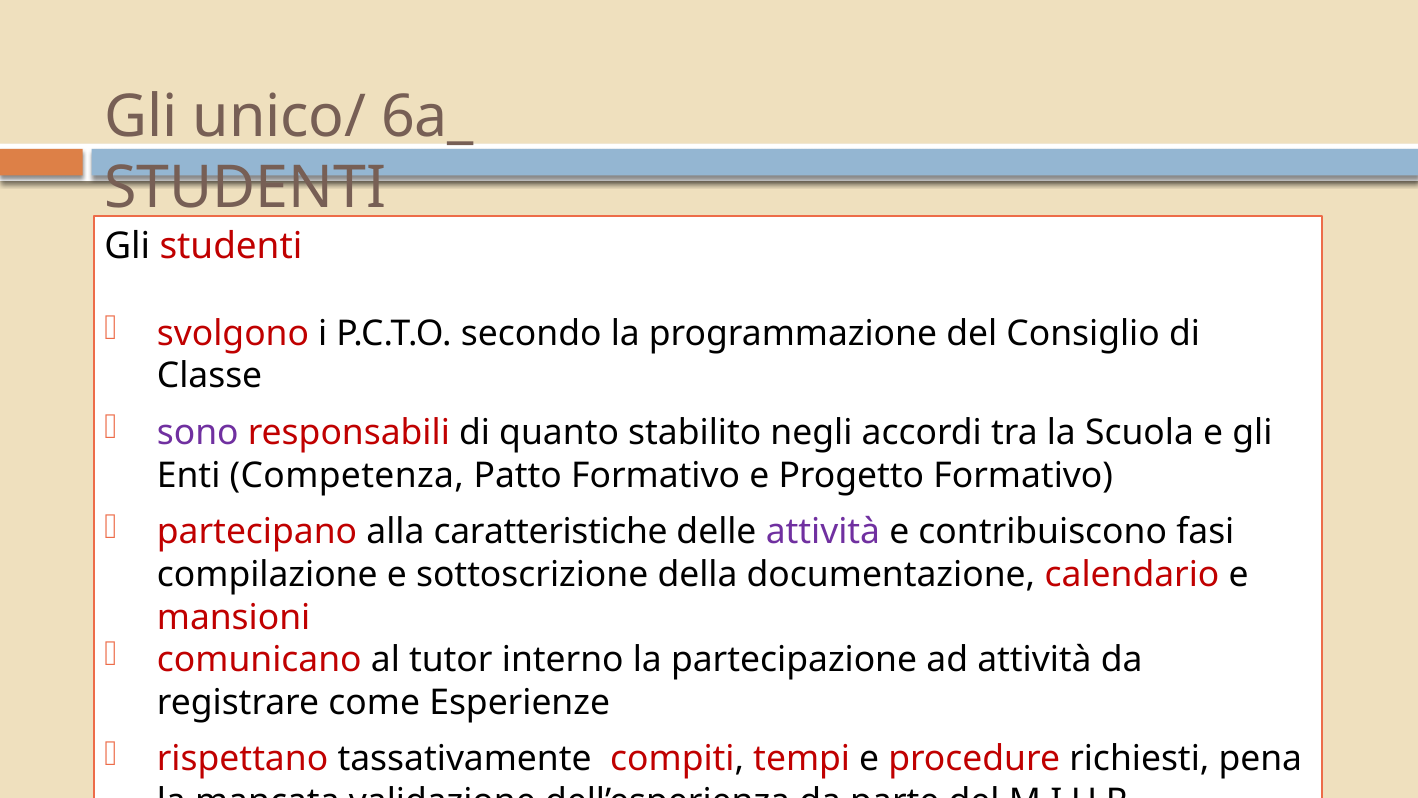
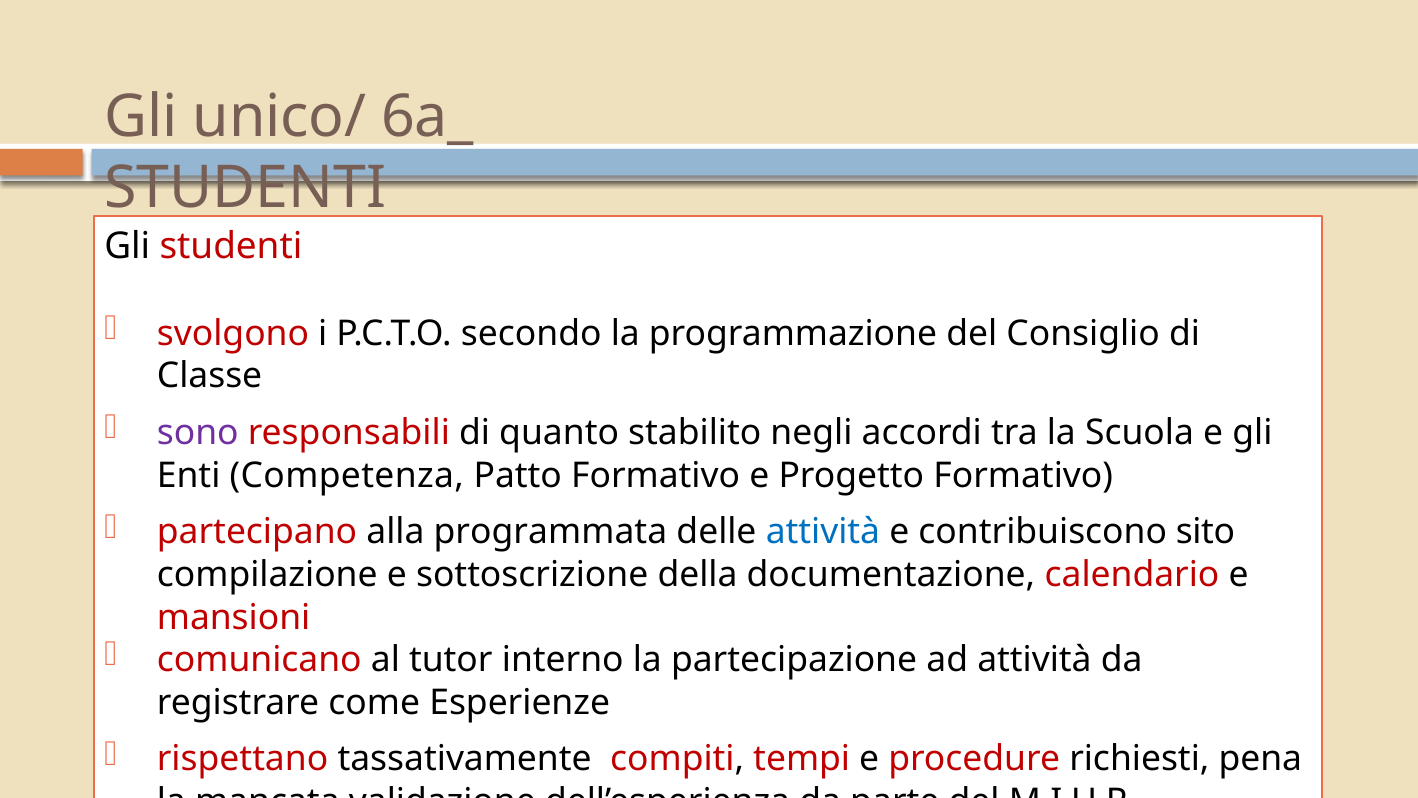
caratteristiche: caratteristiche -> programmata
attività at (823, 532) colour: purple -> blue
fasi: fasi -> sito
